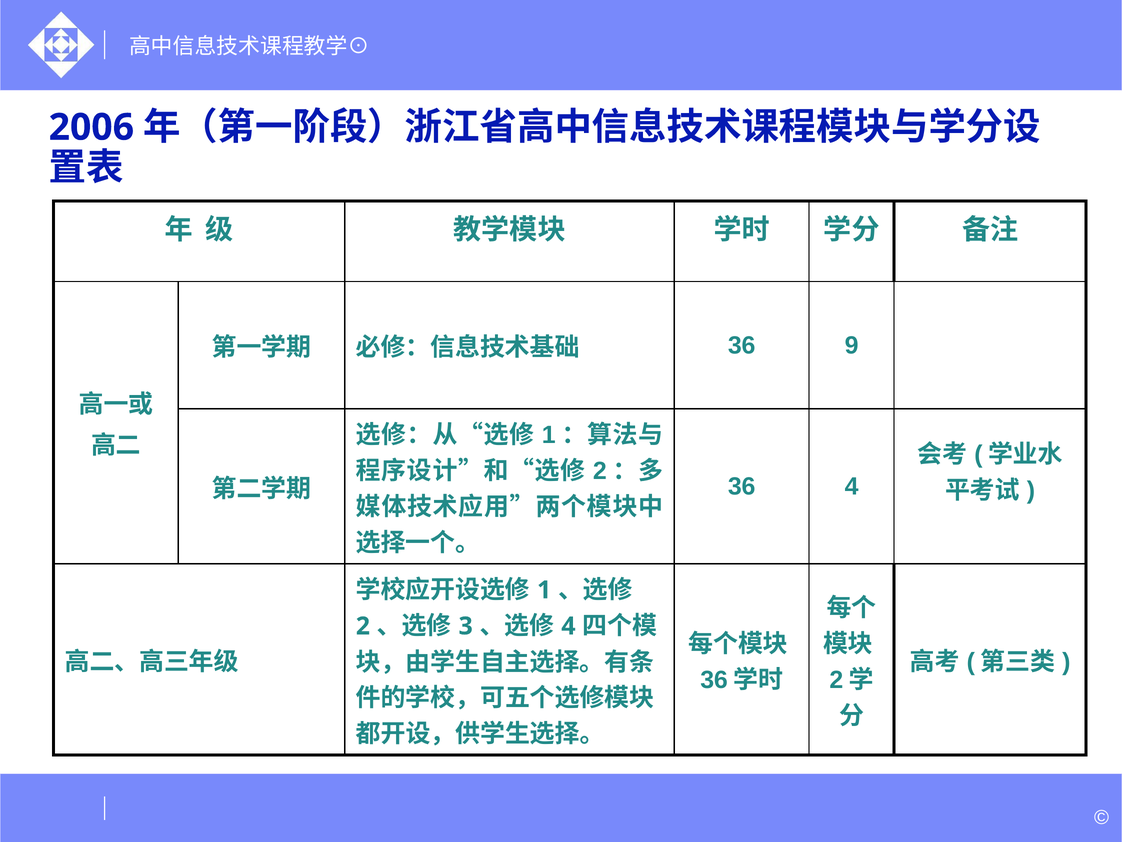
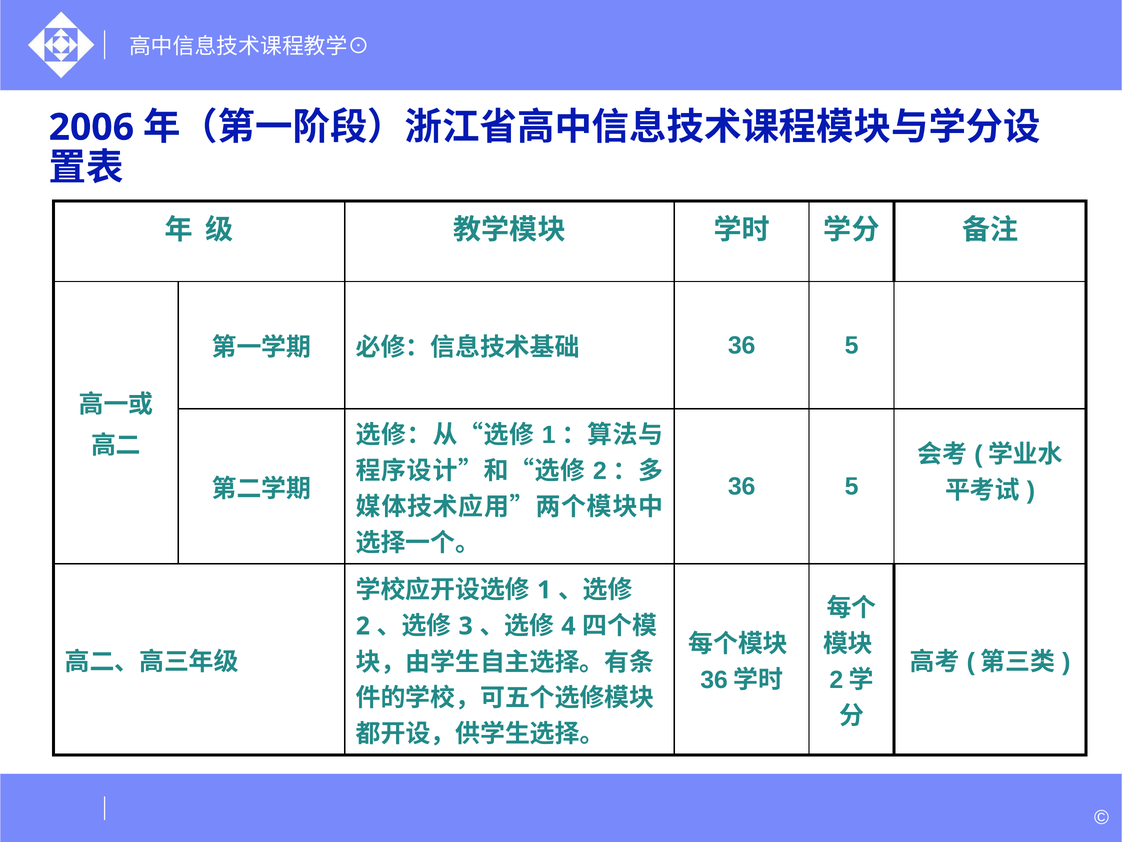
9 at (852, 345): 9 -> 5
4 at (852, 486): 4 -> 5
